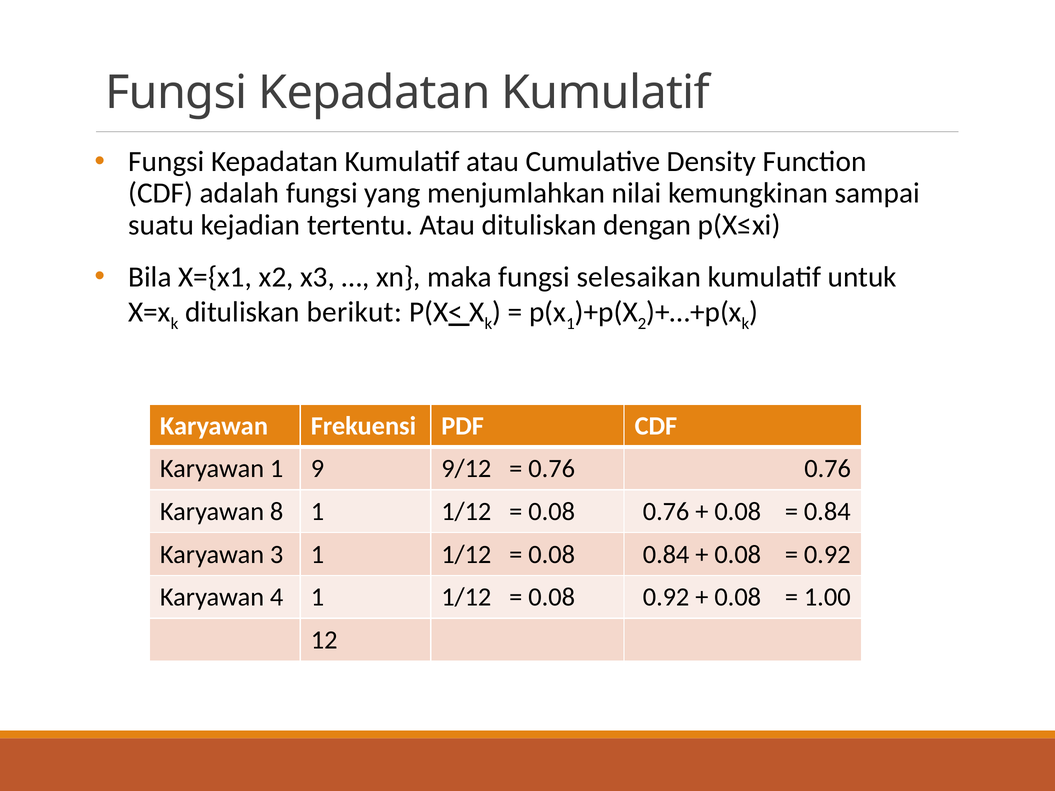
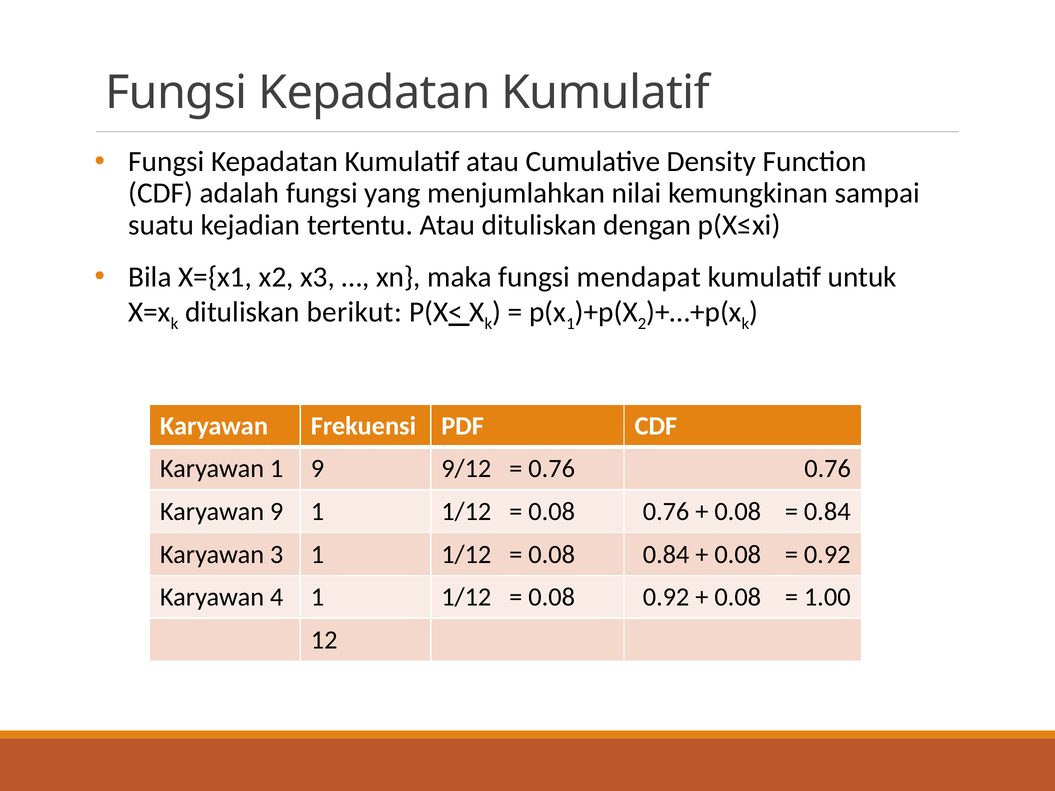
selesaikan: selesaikan -> mendapat
Karyawan 8: 8 -> 9
